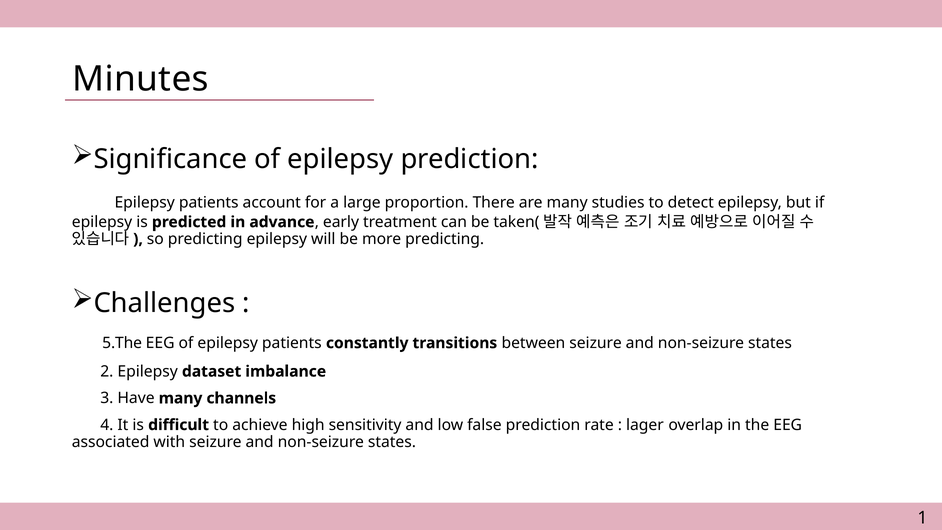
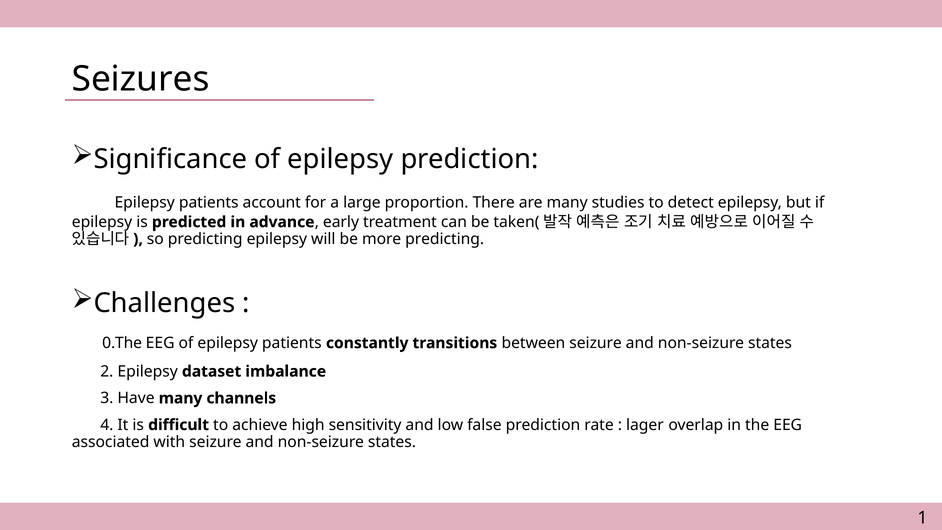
Minutes: Minutes -> Seizures
5.The: 5.The -> 0.The
